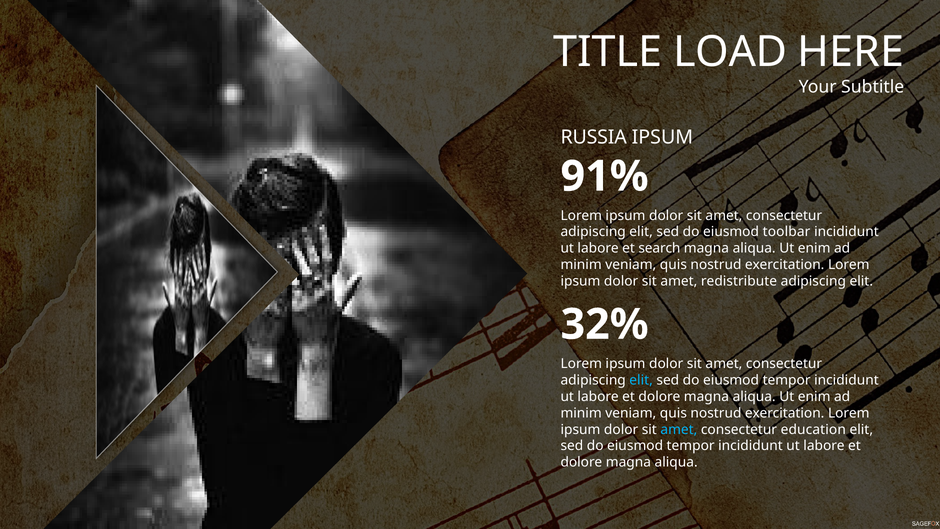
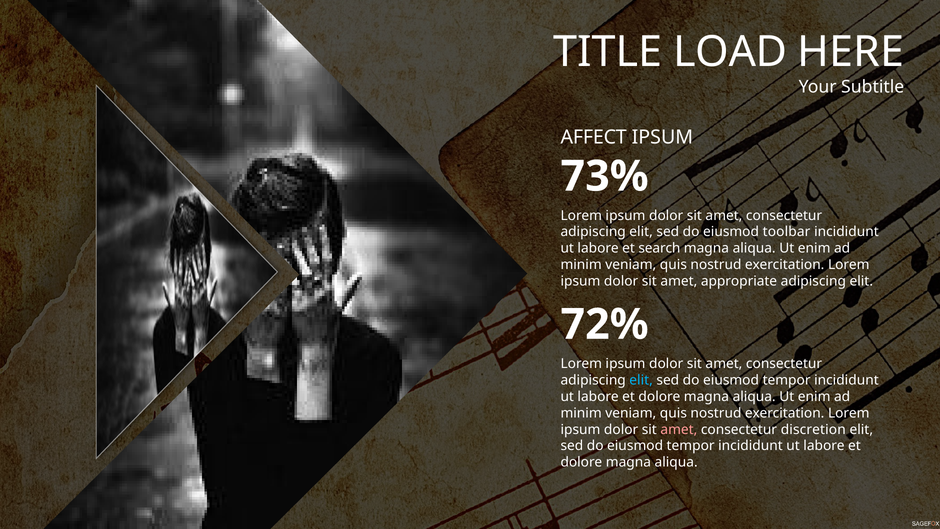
RUSSIA: RUSSIA -> AFFECT
91%: 91% -> 73%
redistribute: redistribute -> appropriate
32%: 32% -> 72%
amet at (679, 429) colour: light blue -> pink
education: education -> discretion
